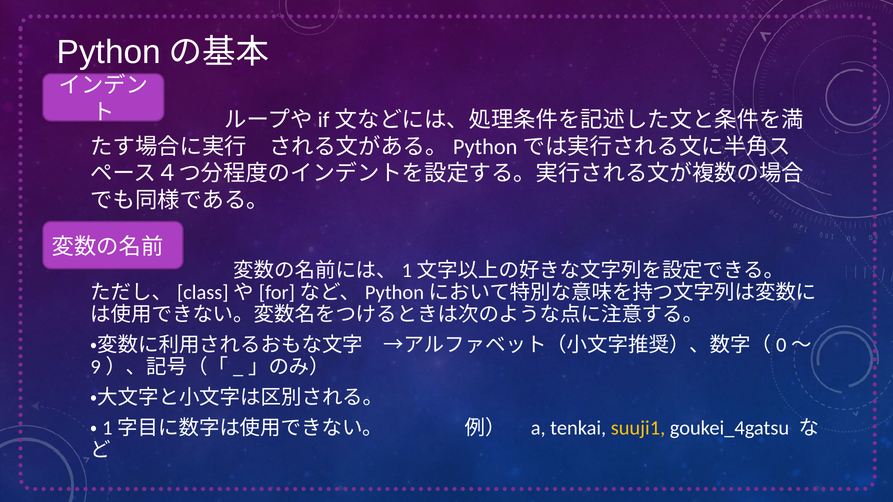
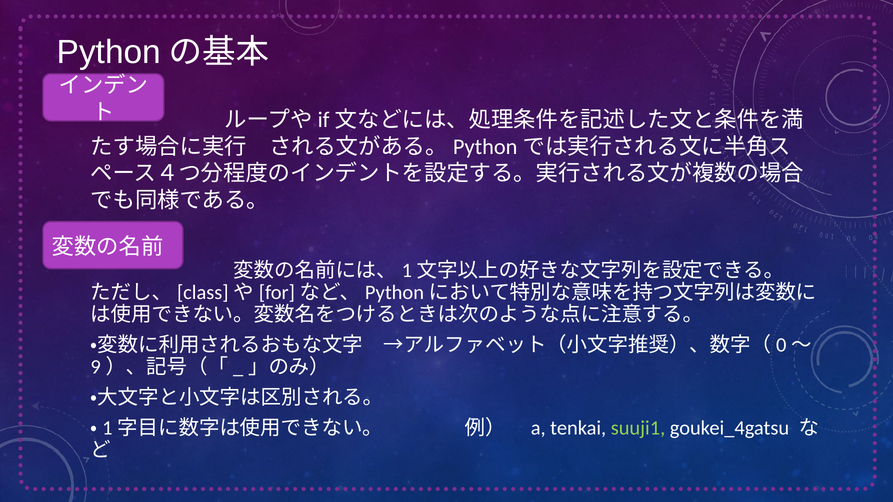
suuji1 colour: yellow -> light green
